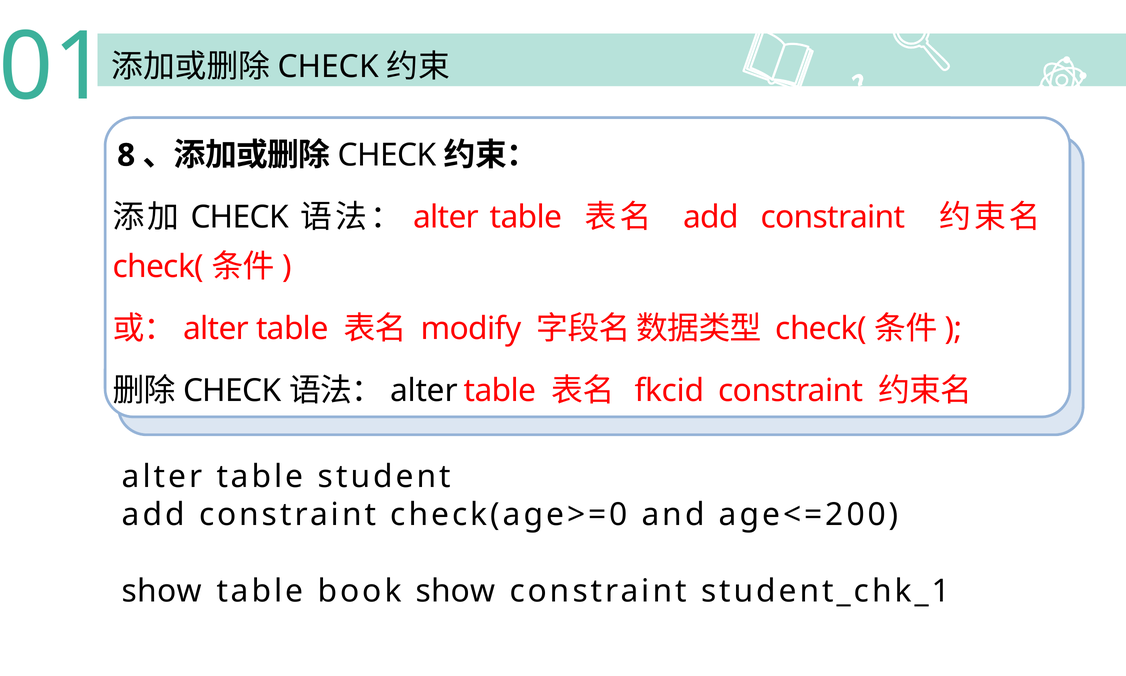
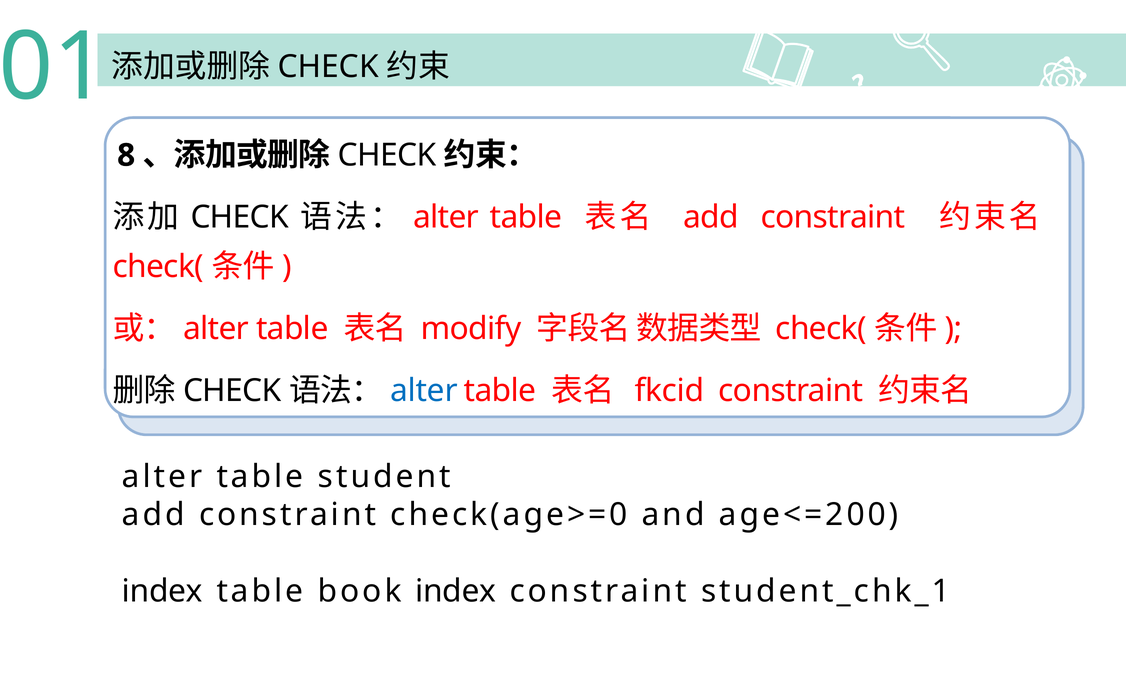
alter at (424, 391) colour: black -> blue
show at (162, 591): show -> index
book show: show -> index
